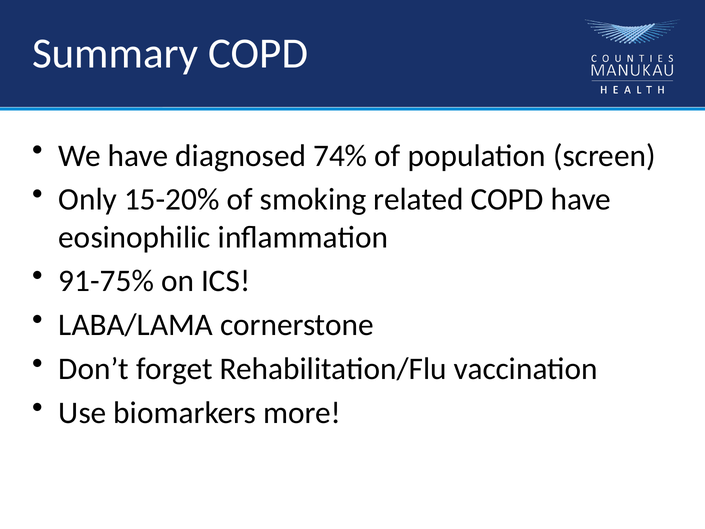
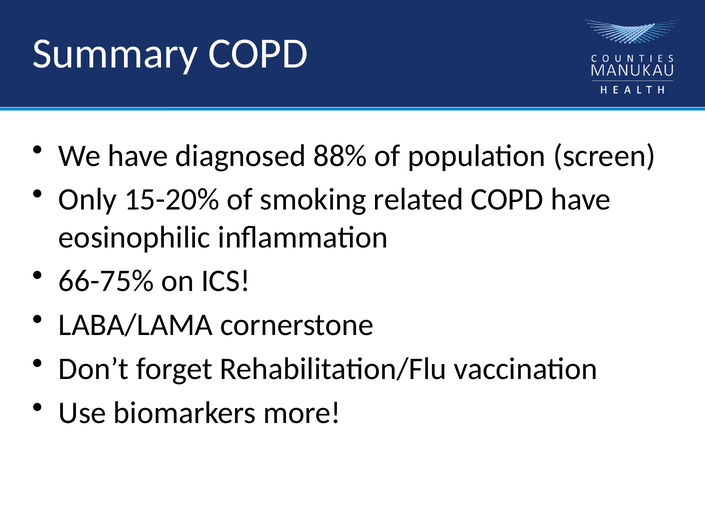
74%: 74% -> 88%
91-75%: 91-75% -> 66-75%
